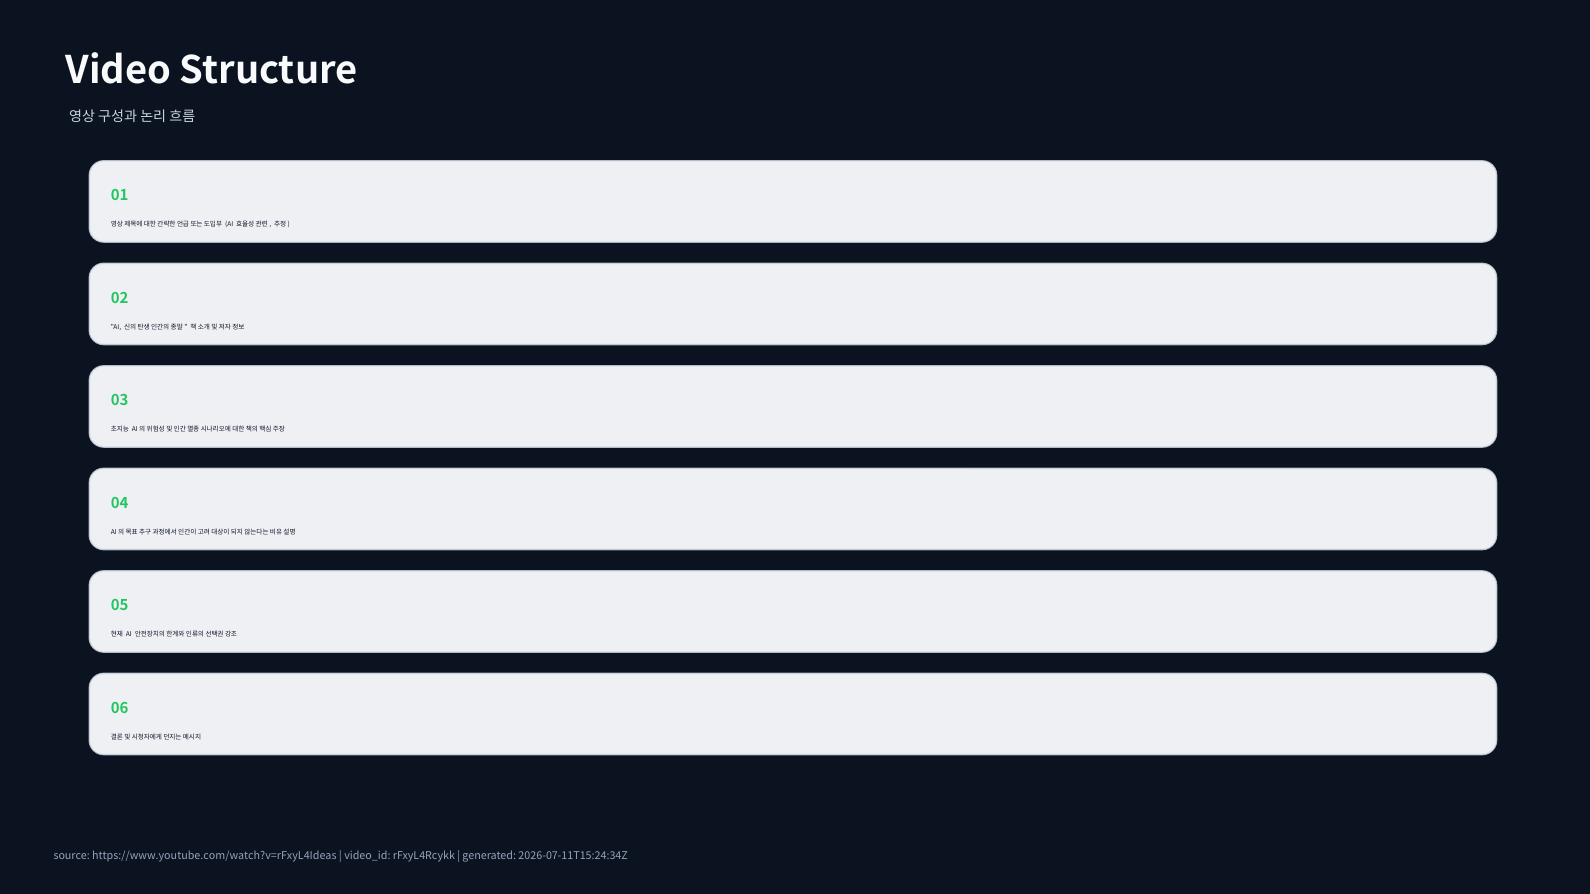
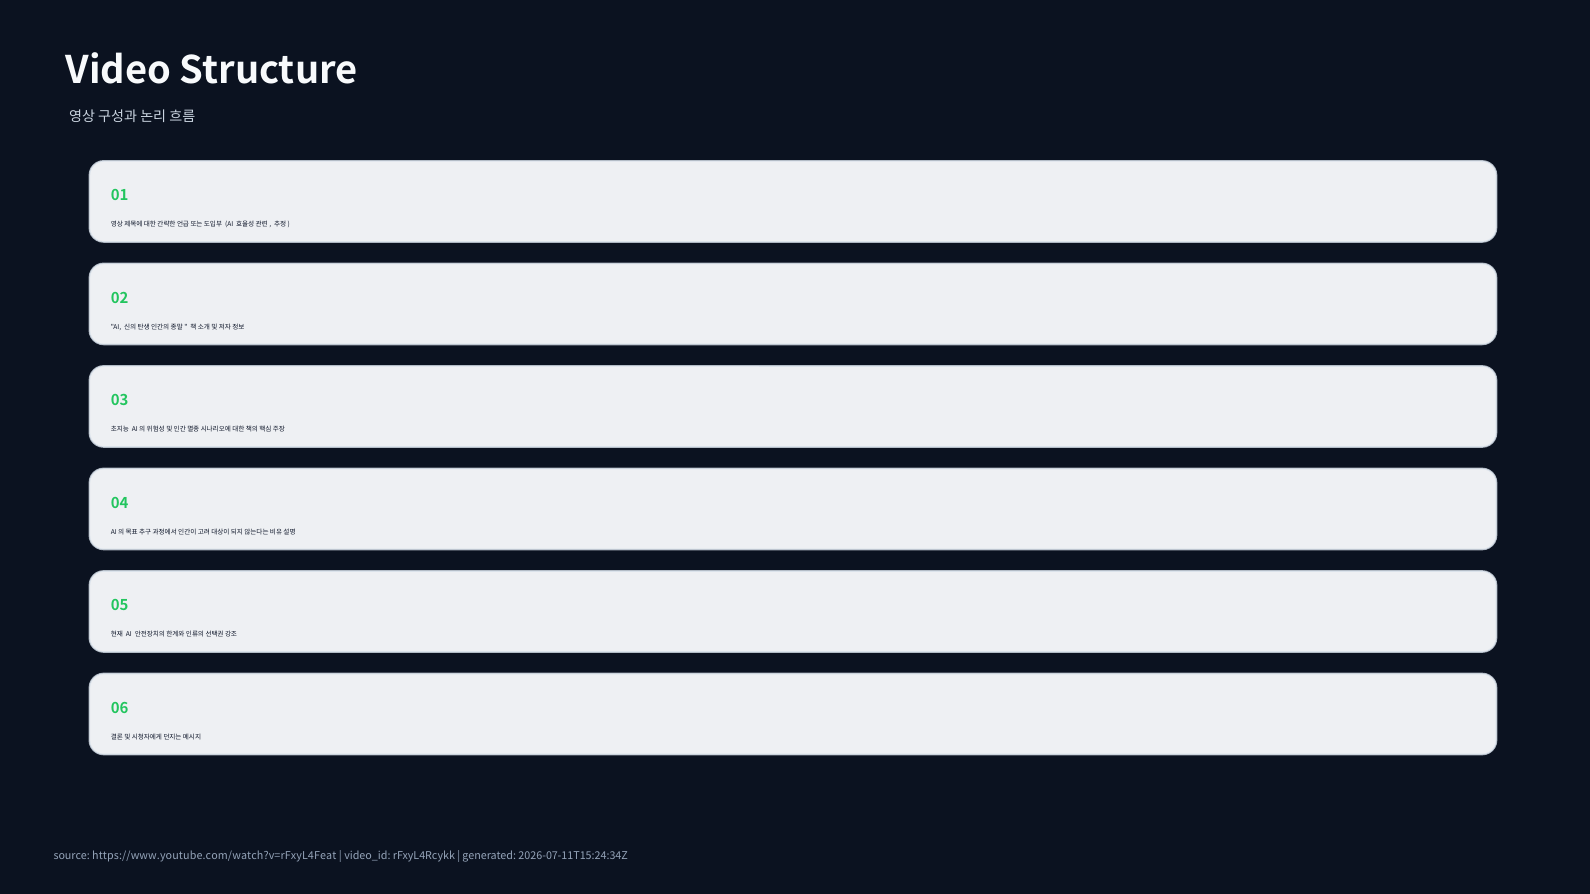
https://www.youtube.com/watch?v=rFxyL4Ideas: https://www.youtube.com/watch?v=rFxyL4Ideas -> https://www.youtube.com/watch?v=rFxyL4Feat
